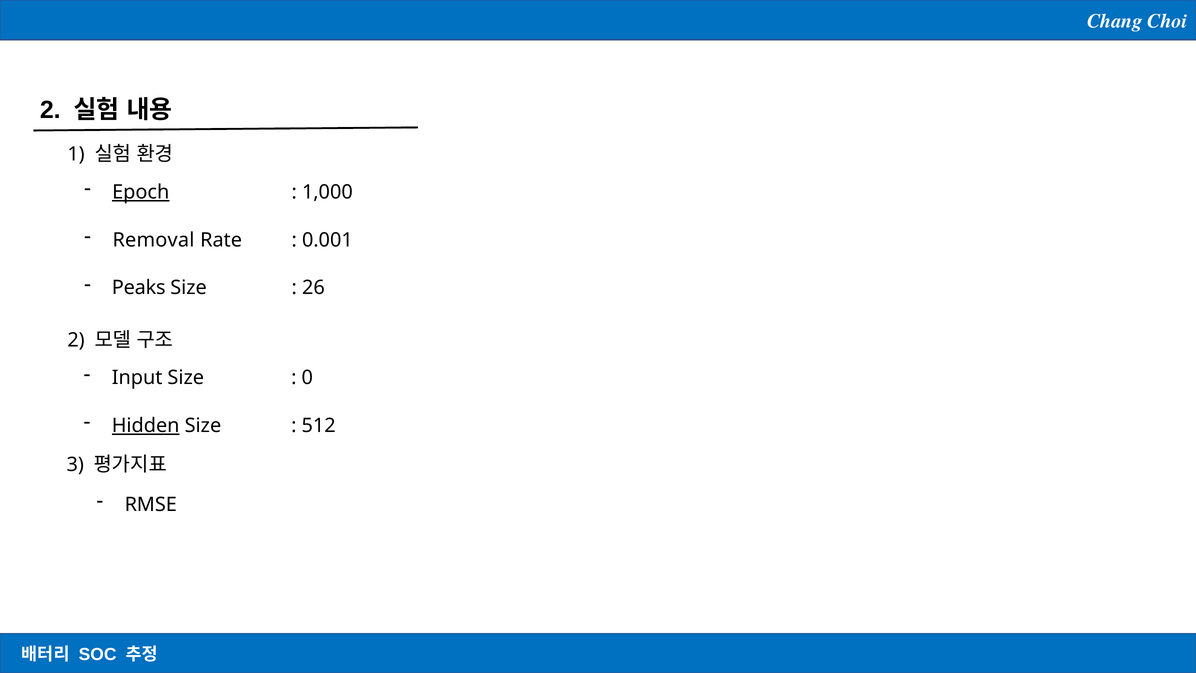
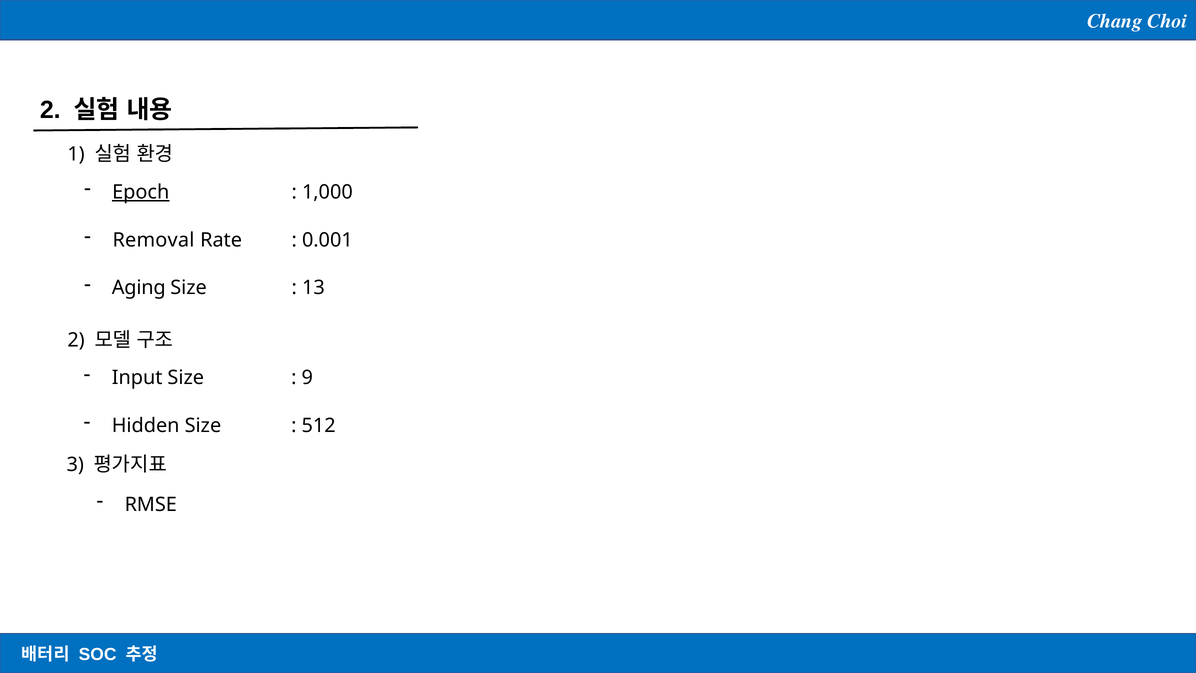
Peaks: Peaks -> Aging
26: 26 -> 13
0: 0 -> 9
Hidden underline: present -> none
